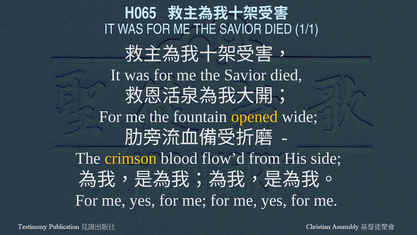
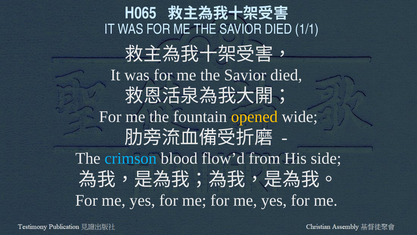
crimson colour: yellow -> light blue
